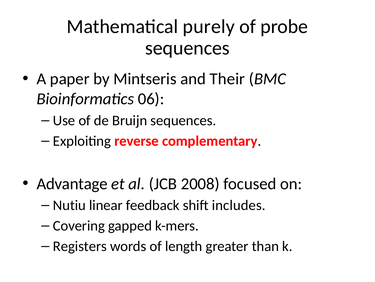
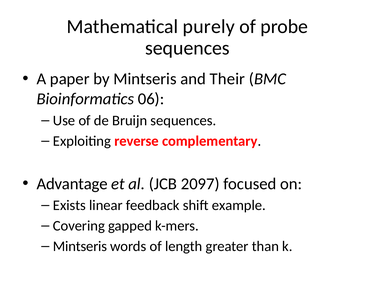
2008: 2008 -> 2097
Nutiu: Nutiu -> Exists
includes: includes -> example
Registers at (80, 246): Registers -> Mintseris
